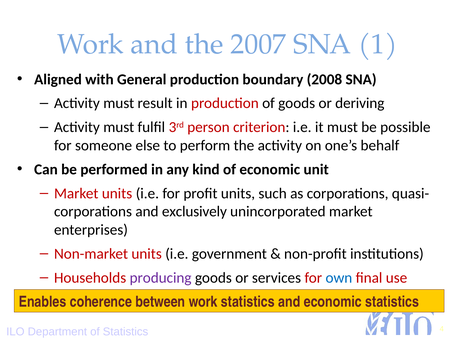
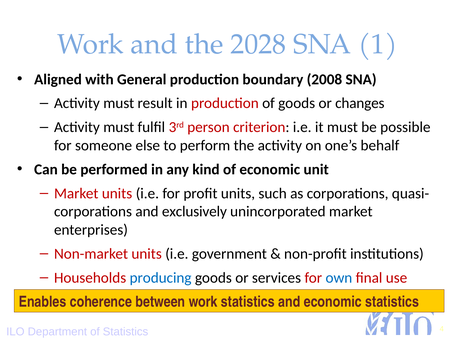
2007: 2007 -> 2028
deriving: deriving -> changes
producing colour: purple -> blue
